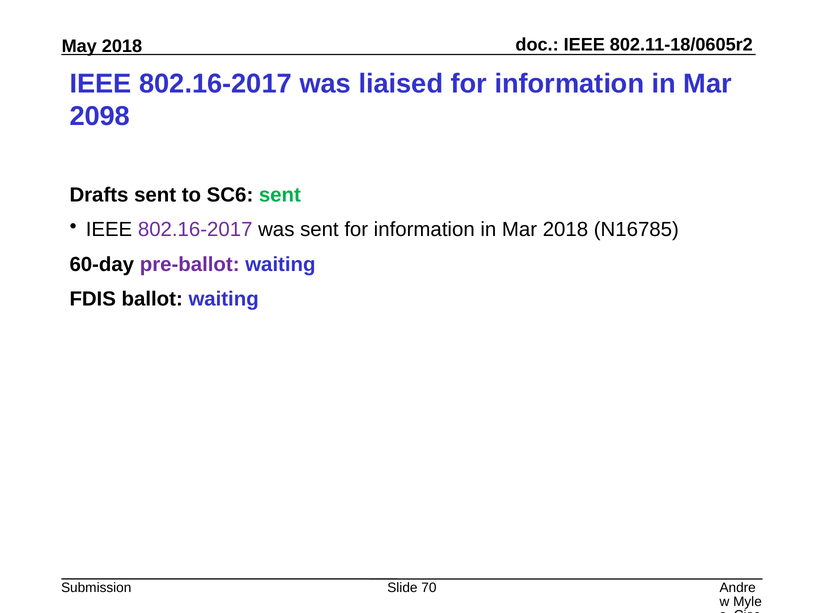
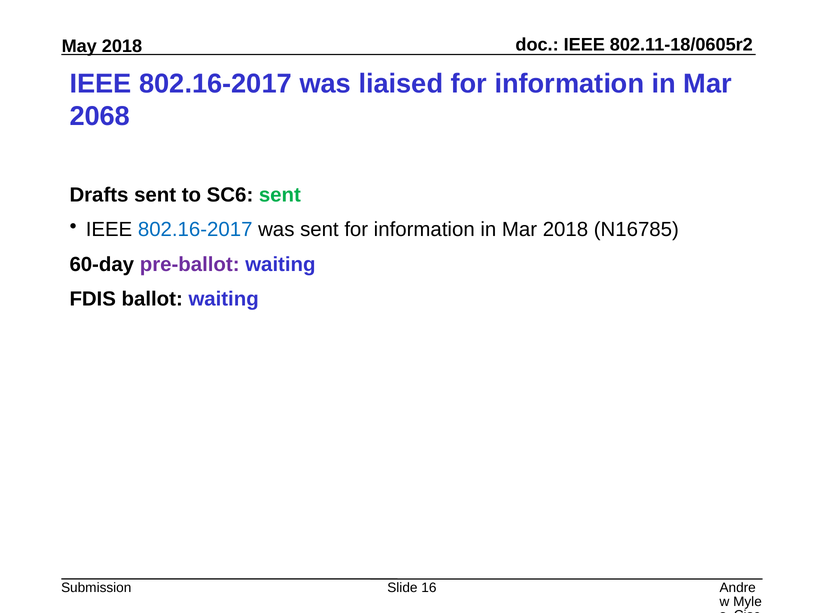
2098: 2098 -> 2068
802.16-2017 at (195, 230) colour: purple -> blue
70: 70 -> 16
